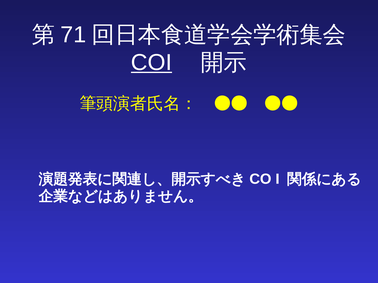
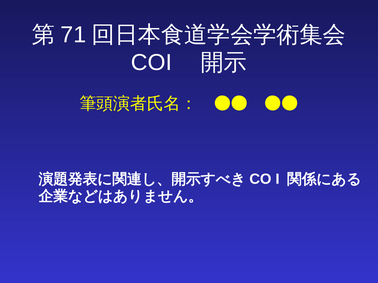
COI underline: present -> none
